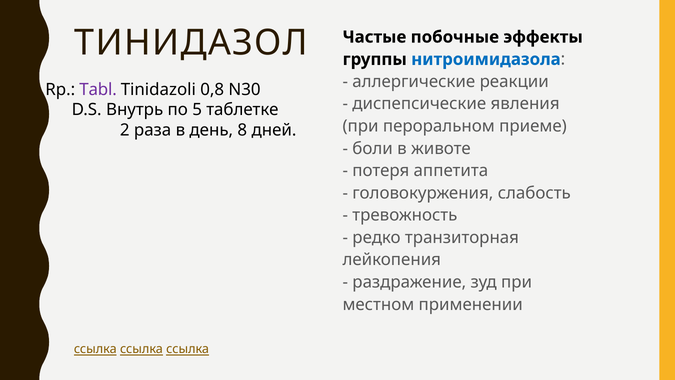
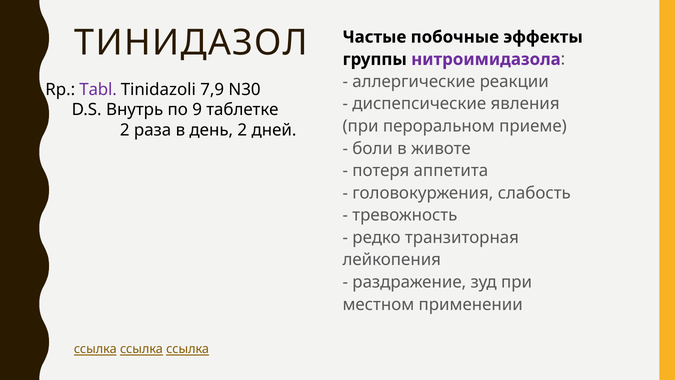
нитроимидазола colour: blue -> purple
0,8: 0,8 -> 7,9
5: 5 -> 9
день 8: 8 -> 2
